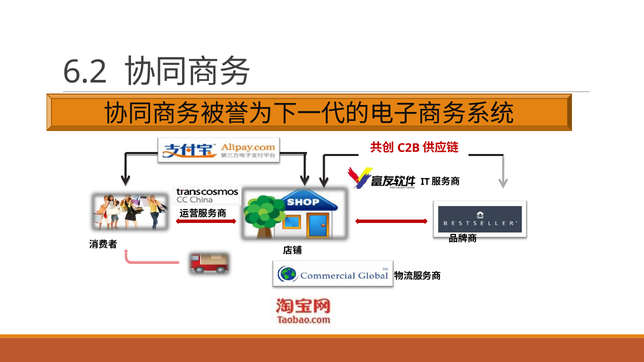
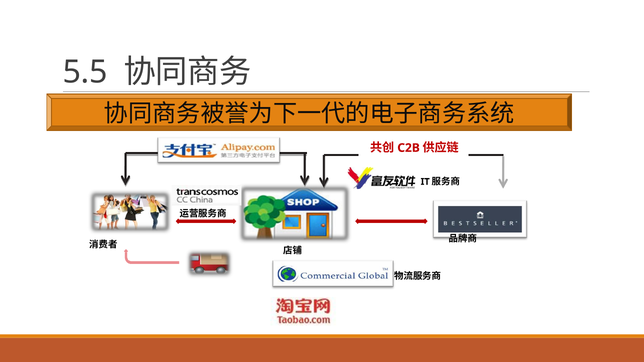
6.2: 6.2 -> 5.5
